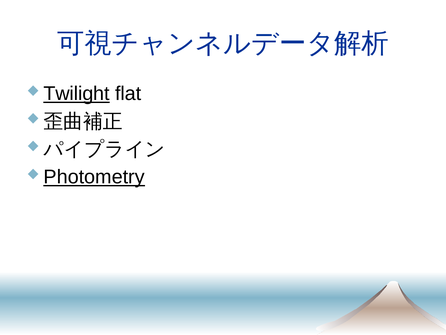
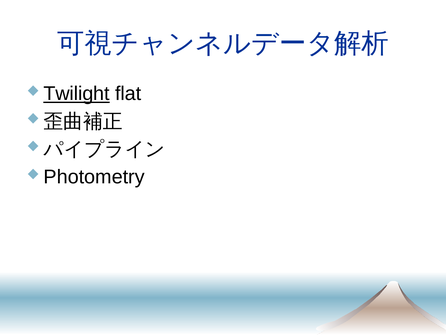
Photometry underline: present -> none
